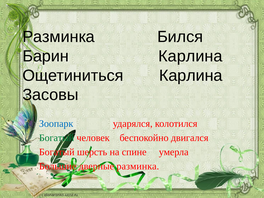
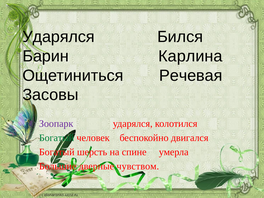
Разминка at (59, 37): Разминка -> Ударялся
Ощетиниться Карлина: Карлина -> Речевая
Зоопарк colour: blue -> purple
дверные разминка: разминка -> чувством
